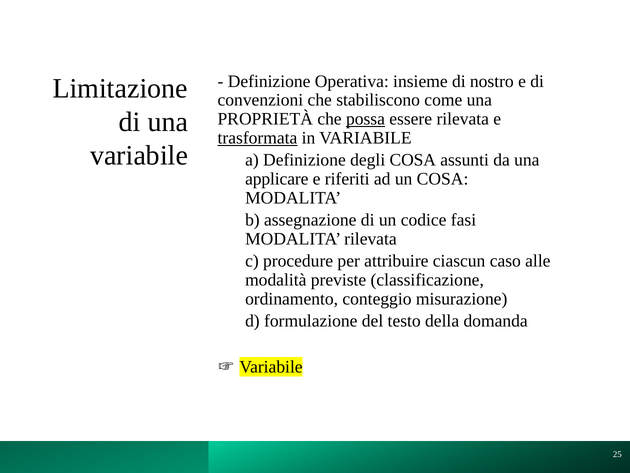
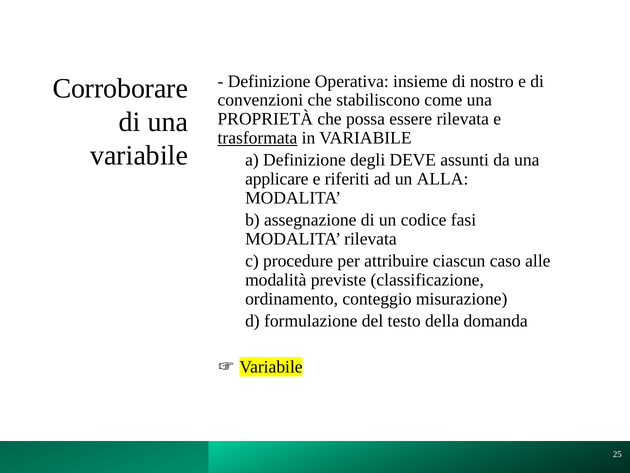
Limitazione: Limitazione -> Corroborare
possa underline: present -> none
degli COSA: COSA -> DEVE
un COSA: COSA -> ALLA
